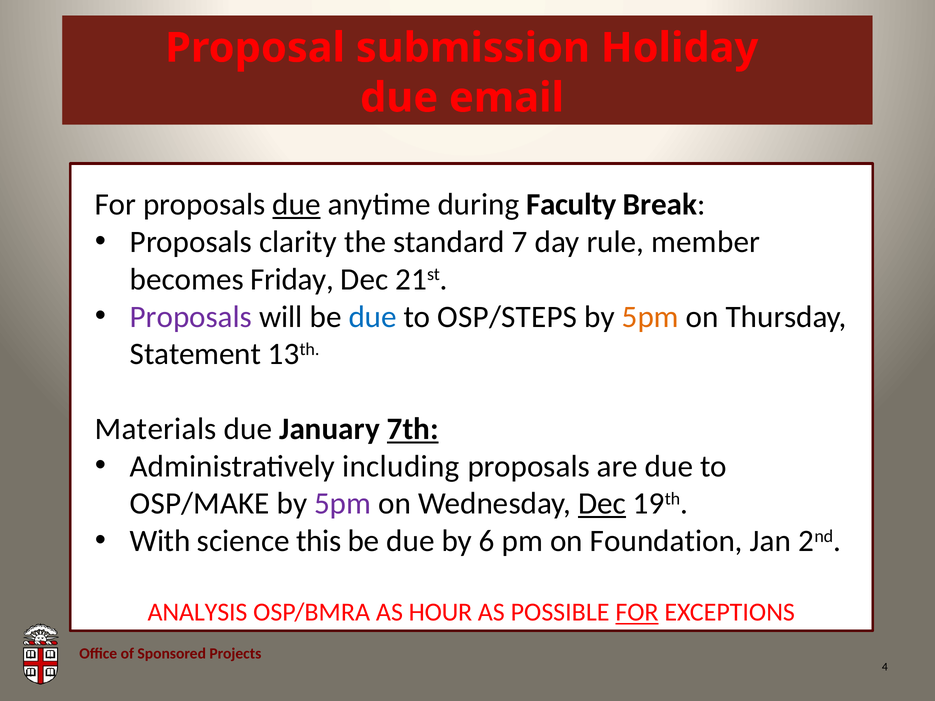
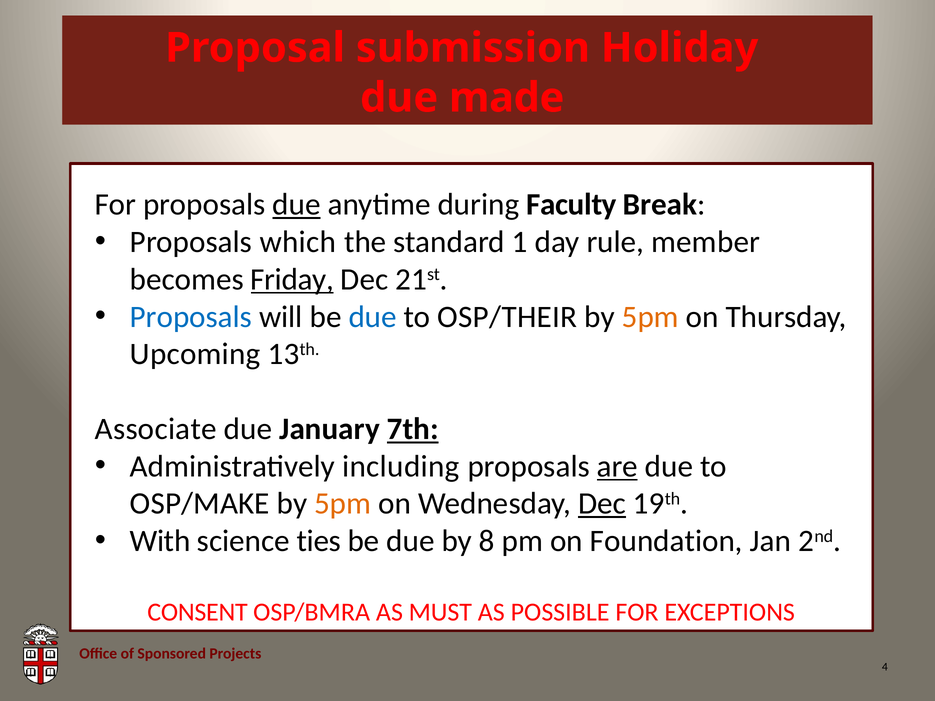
email: email -> made
clarity: clarity -> which
7: 7 -> 1
Friday underline: none -> present
Proposals at (191, 317) colour: purple -> blue
OSP/STEPS: OSP/STEPS -> OSP/THEIR
Statement: Statement -> Upcoming
Materials: Materials -> Associate
are underline: none -> present
5pm at (343, 504) colour: purple -> orange
this: this -> ties
6: 6 -> 8
ANALYSIS: ANALYSIS -> CONSENT
HOUR: HOUR -> MUST
FOR at (637, 613) underline: present -> none
